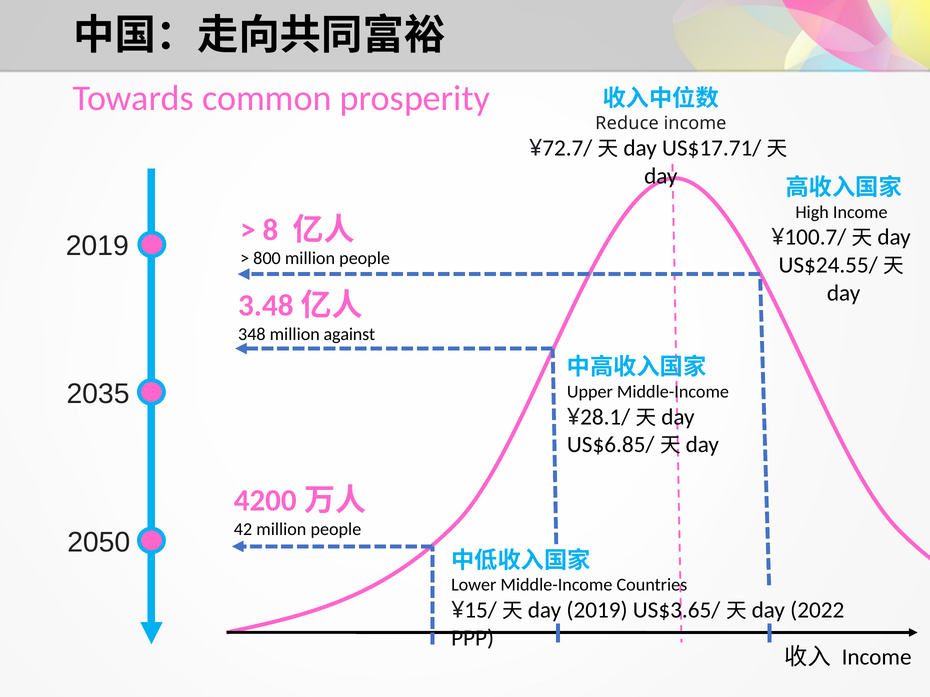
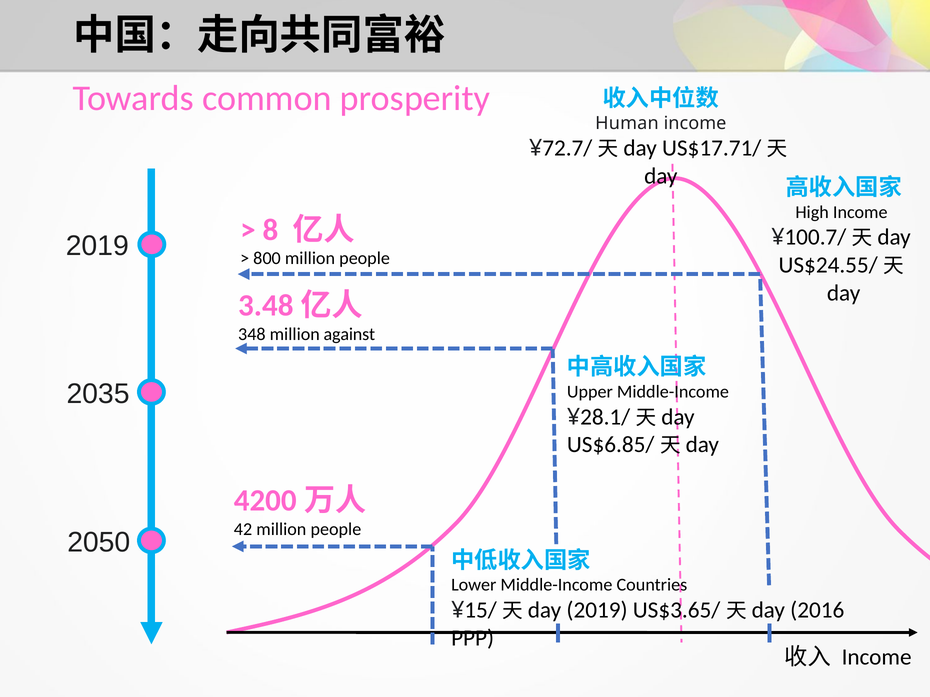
Reduce: Reduce -> Human
2022: 2022 -> 2016
